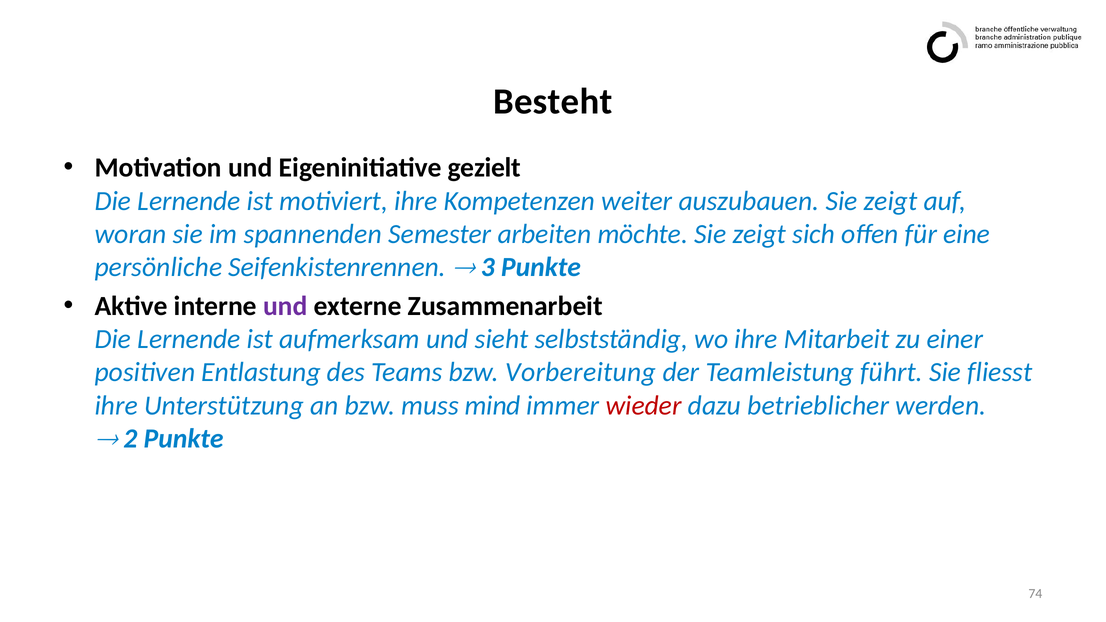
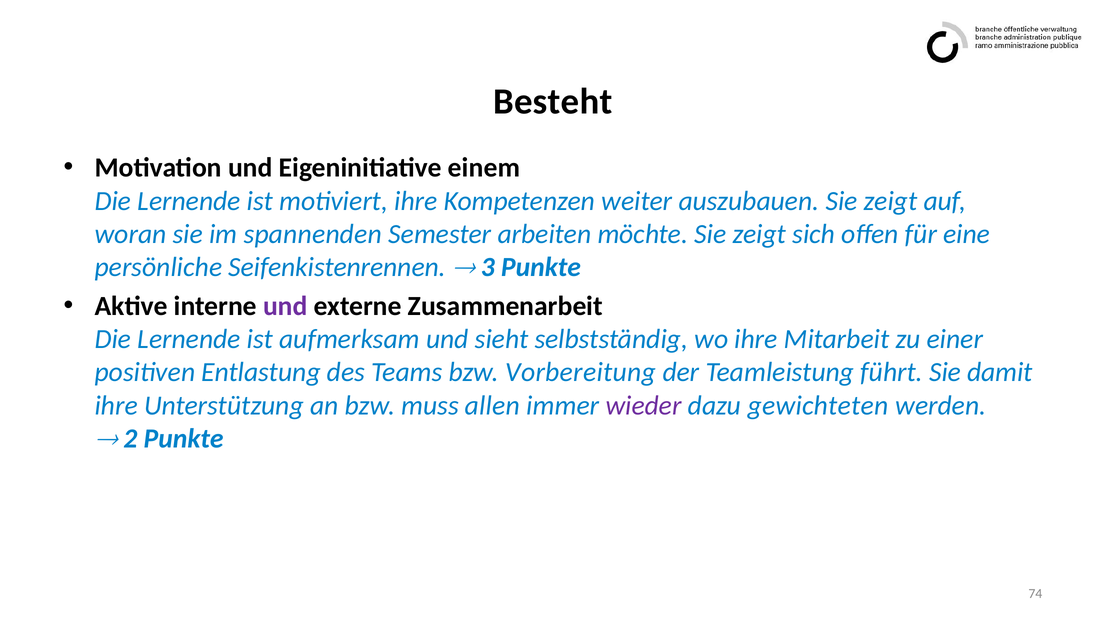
gezielt: gezielt -> einem
fliesst: fliesst -> damit
mind: mind -> allen
wieder colour: red -> purple
betrieblicher: betrieblicher -> gewichteten
